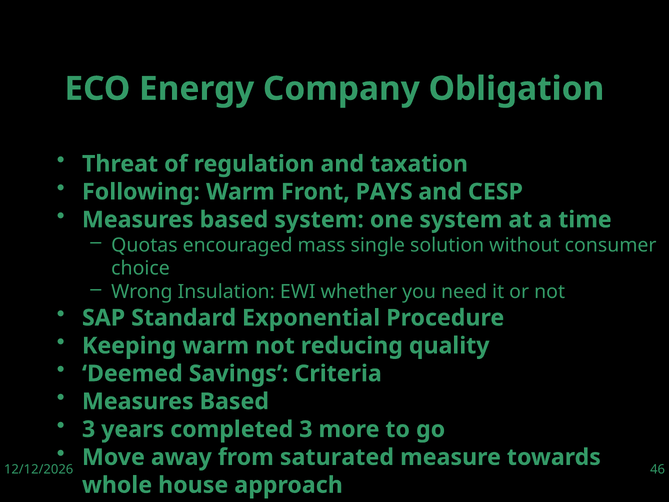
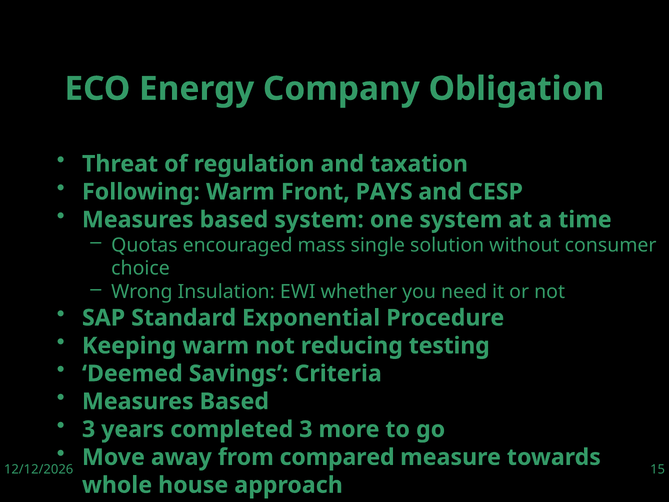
quality: quality -> testing
saturated: saturated -> compared
46: 46 -> 15
